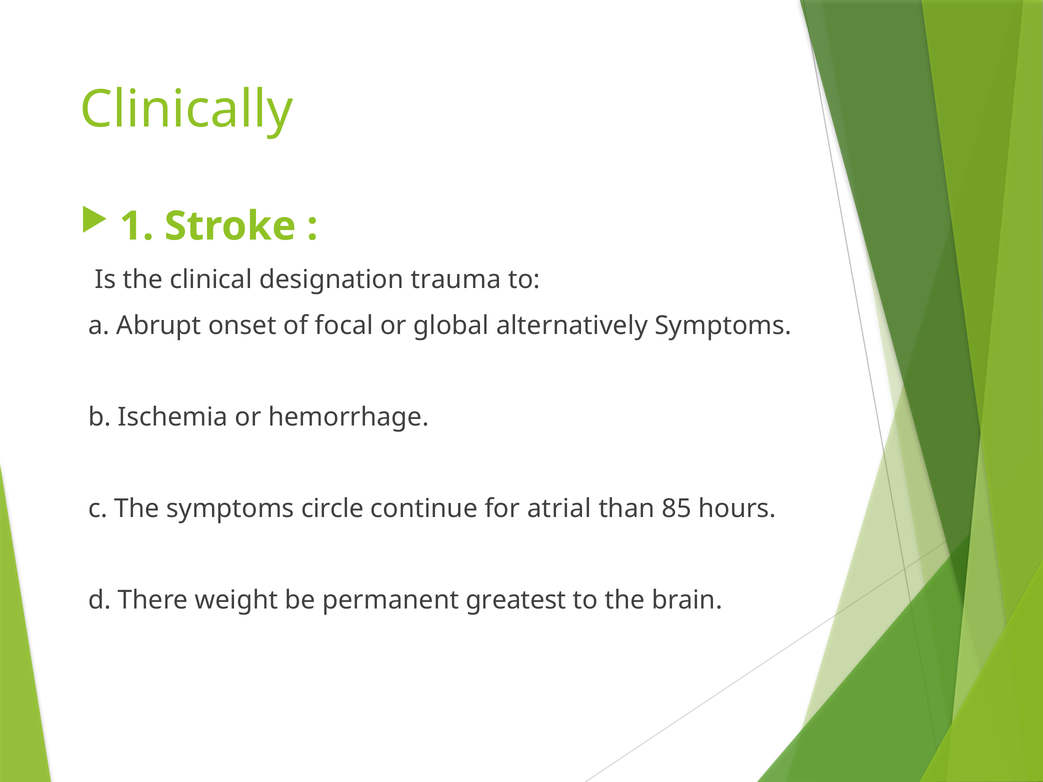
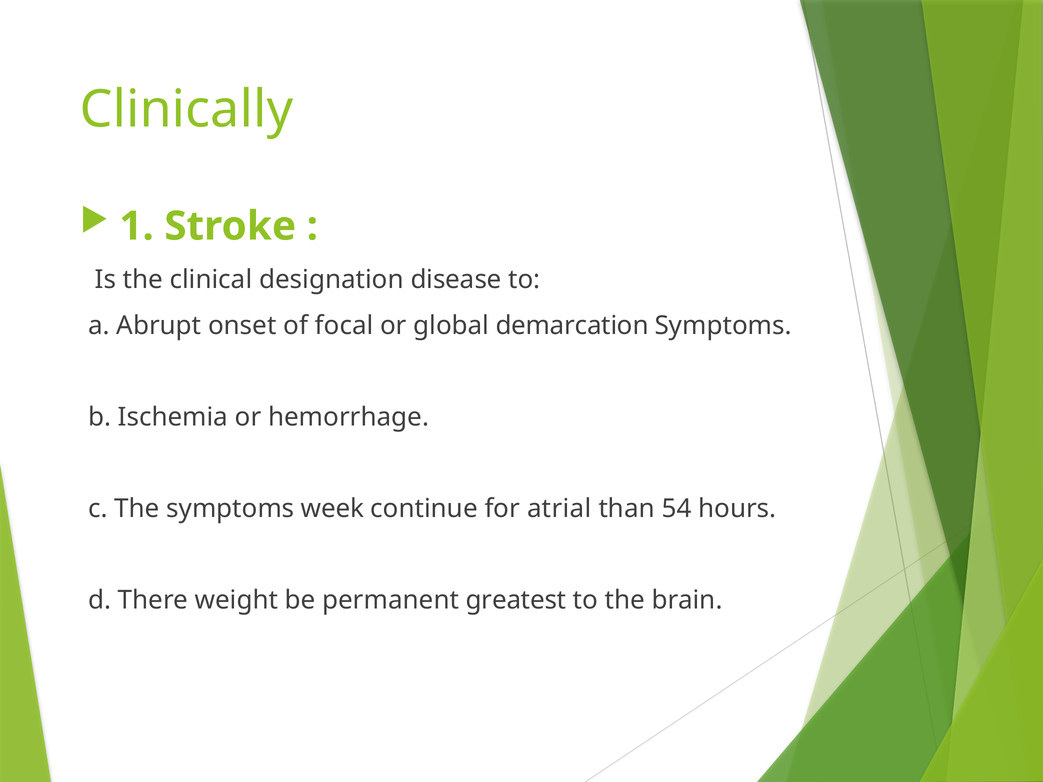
trauma: trauma -> disease
alternatively: alternatively -> demarcation
circle: circle -> week
85: 85 -> 54
